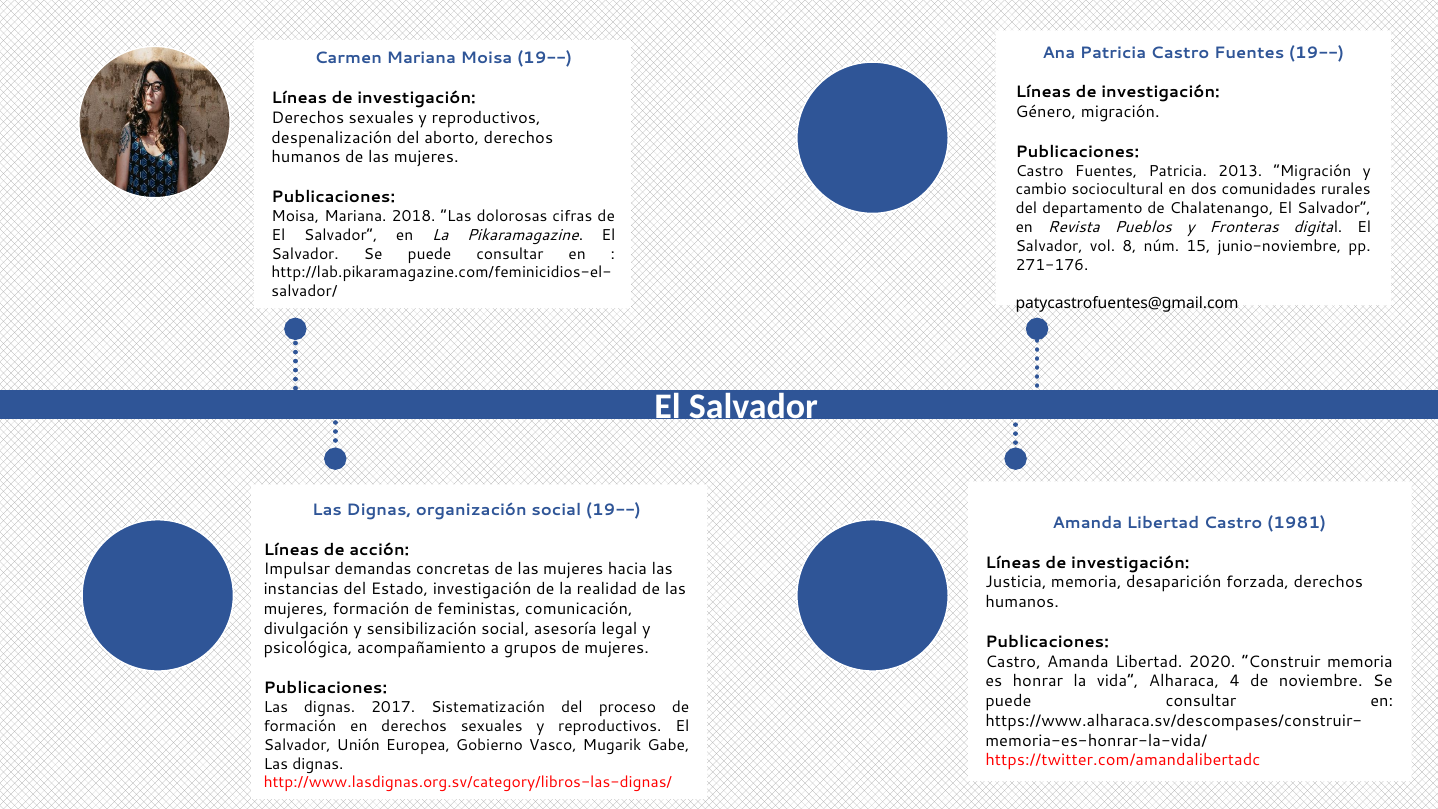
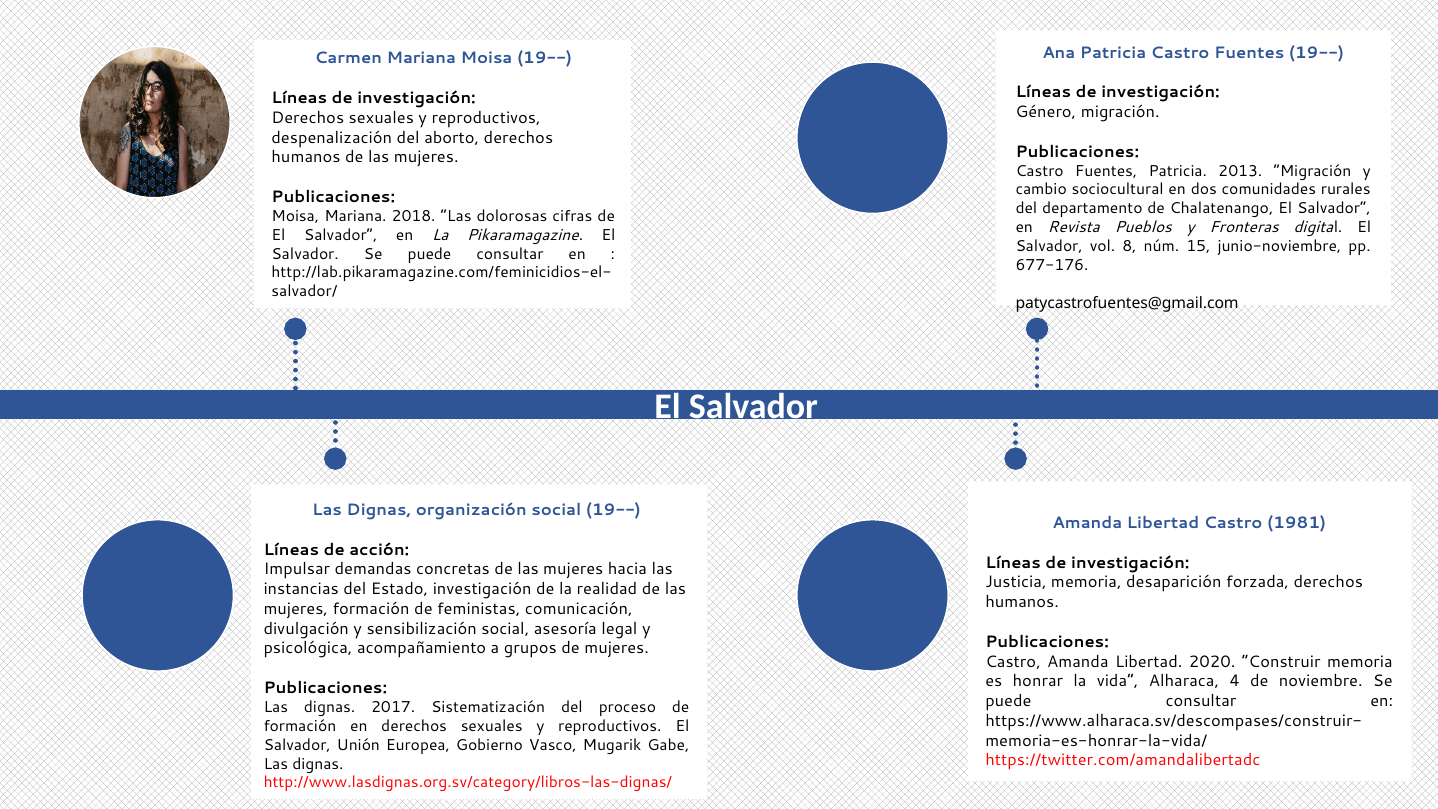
271-176: 271-176 -> 677-176
